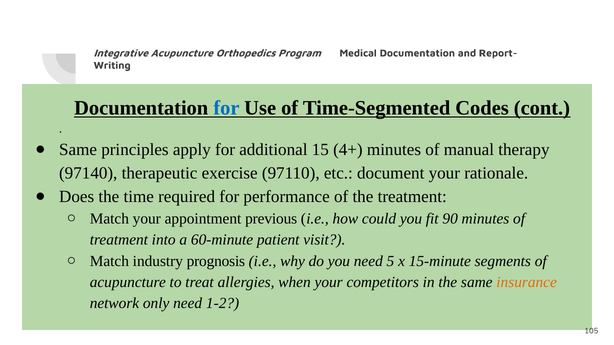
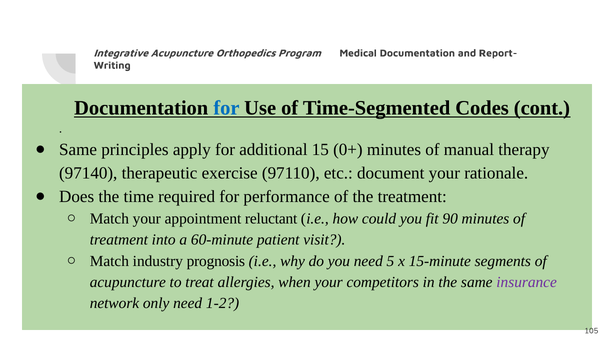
4+: 4+ -> 0+
previous: previous -> reluctant
insurance colour: orange -> purple
